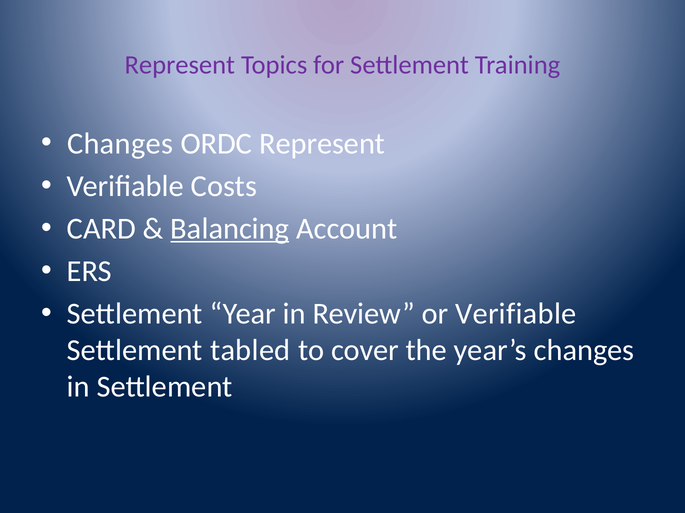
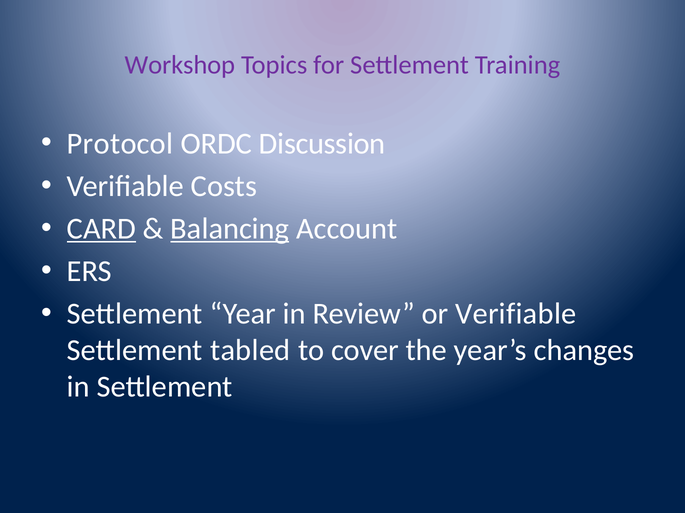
Represent at (180, 65): Represent -> Workshop
Changes at (120, 144): Changes -> Protocol
ORDC Represent: Represent -> Discussion
CARD underline: none -> present
